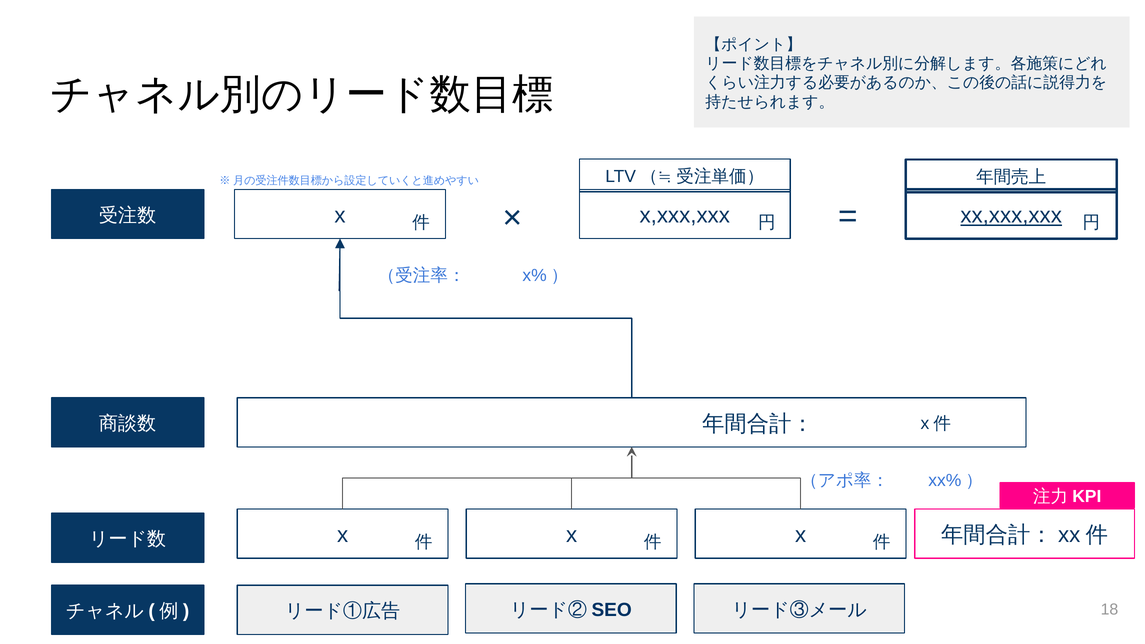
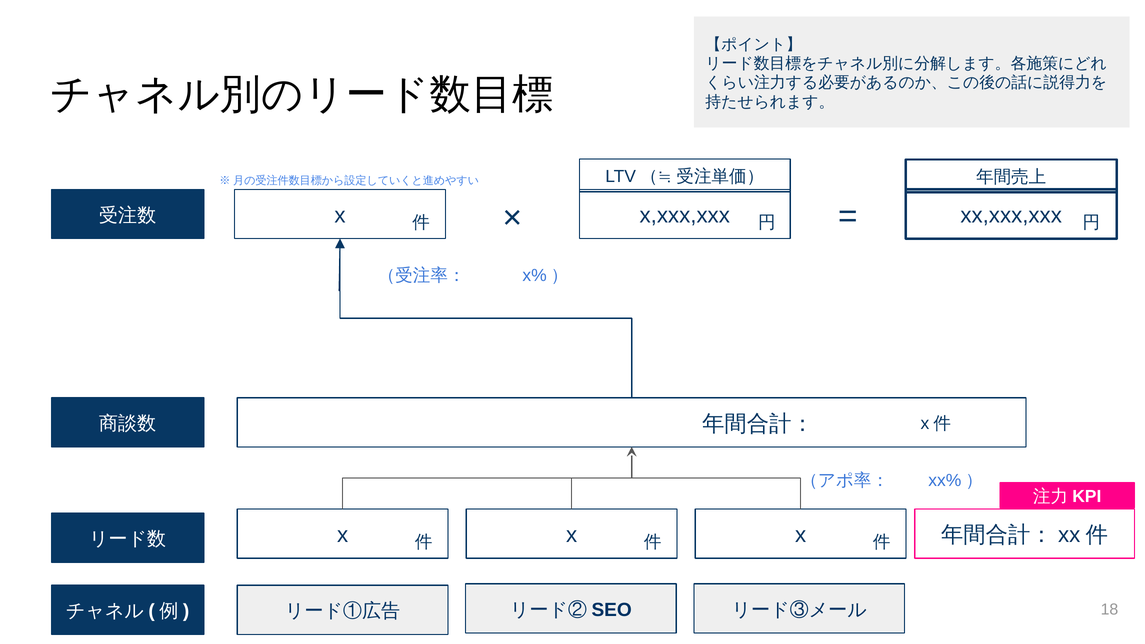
xx,xxx,xxx underline: present -> none
